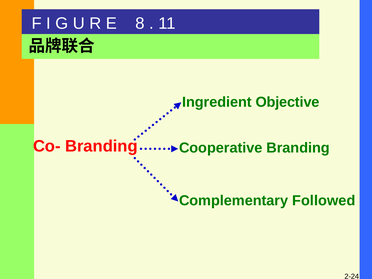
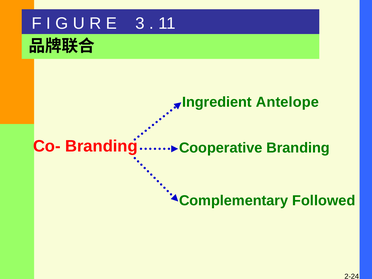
8: 8 -> 3
Objective: Objective -> Antelope
